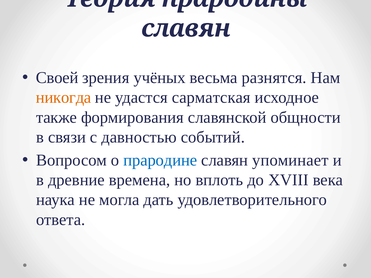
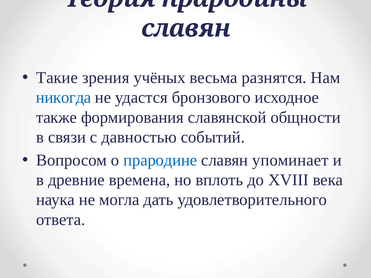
Своей: Своей -> Такие
никогда colour: orange -> blue
сарматская: сарматская -> бронзового
